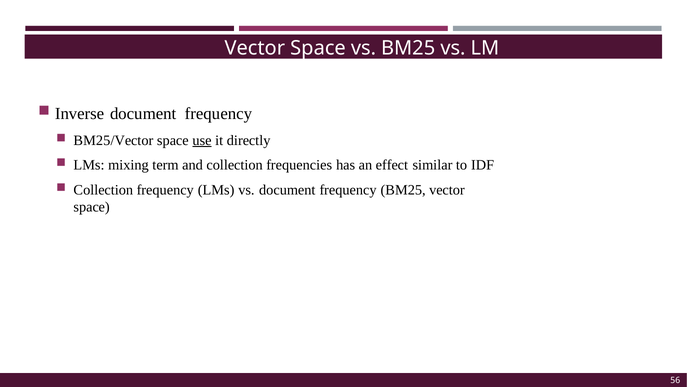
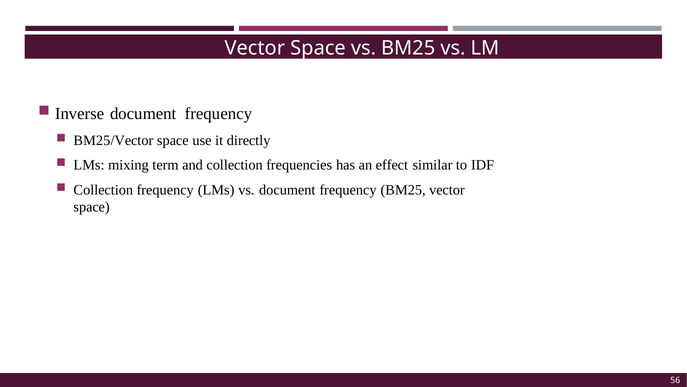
use underline: present -> none
